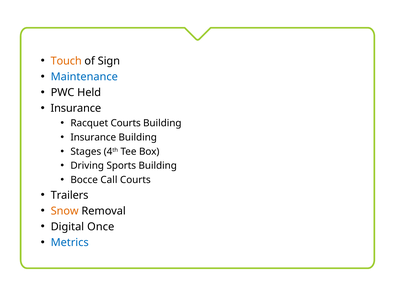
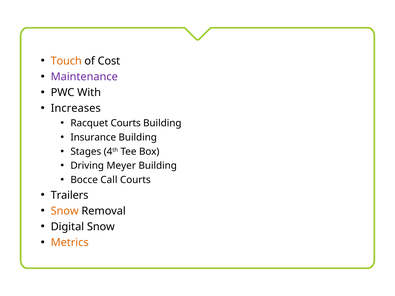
Sign: Sign -> Cost
Maintenance colour: blue -> purple
Held: Held -> With
Insurance at (76, 108): Insurance -> Increases
Sports: Sports -> Meyer
Digital Once: Once -> Snow
Metrics colour: blue -> orange
